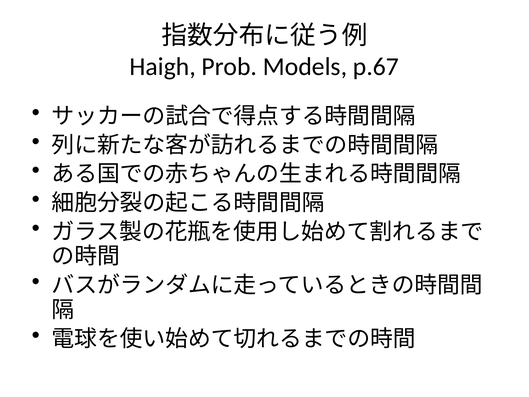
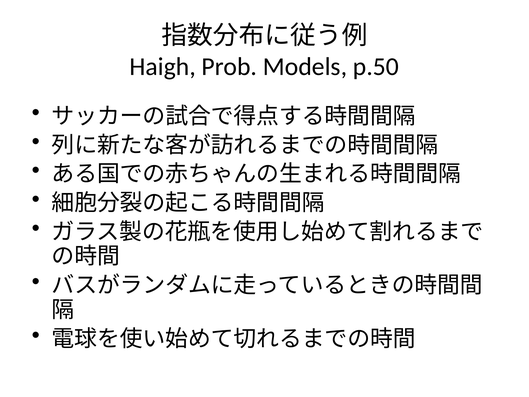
p.67: p.67 -> p.50
